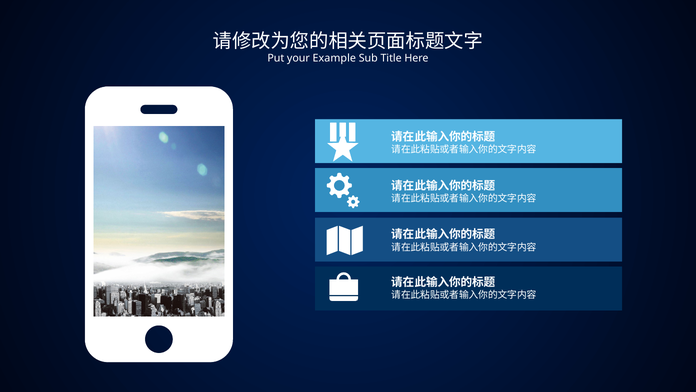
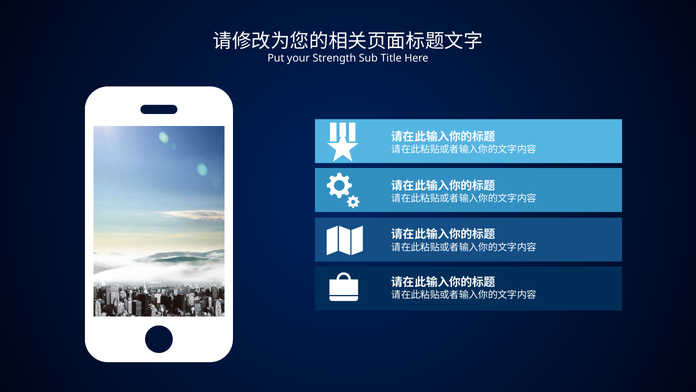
Example: Example -> Strength
